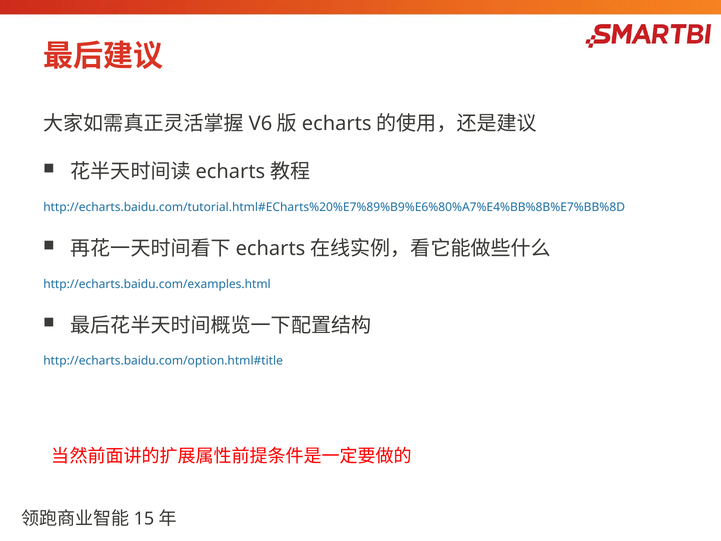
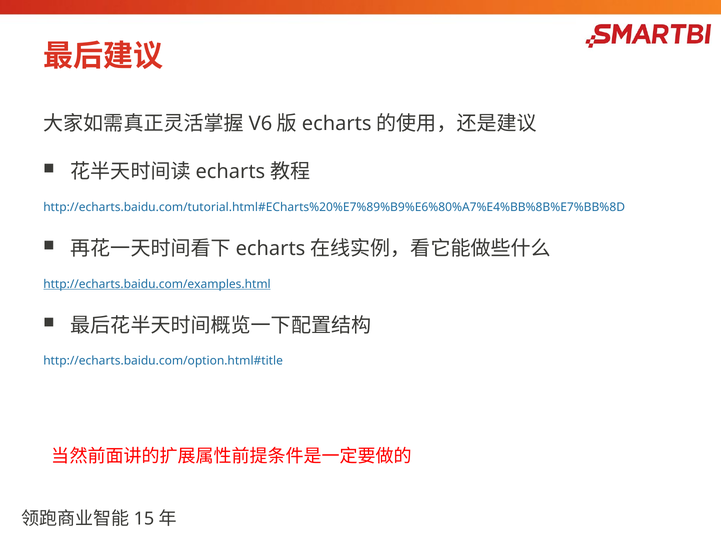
http://echarts.baidu.com/examples.html underline: none -> present
